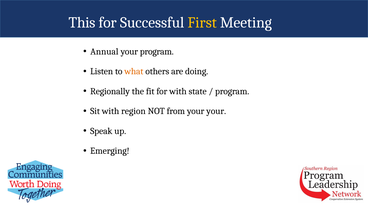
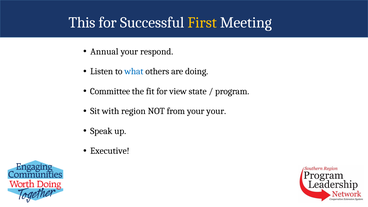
your program: program -> respond
what colour: orange -> blue
Regionally: Regionally -> Committee
for with: with -> view
Emerging: Emerging -> Executive
